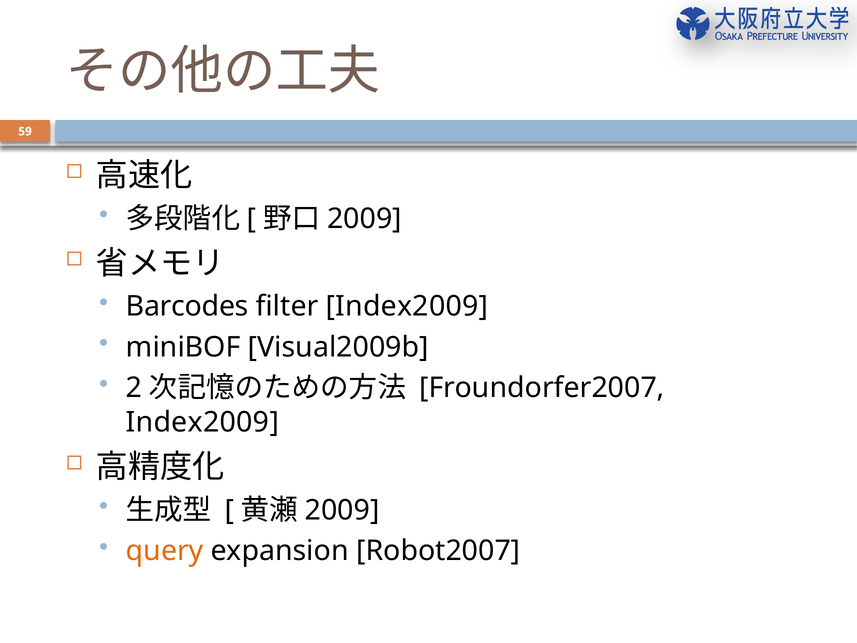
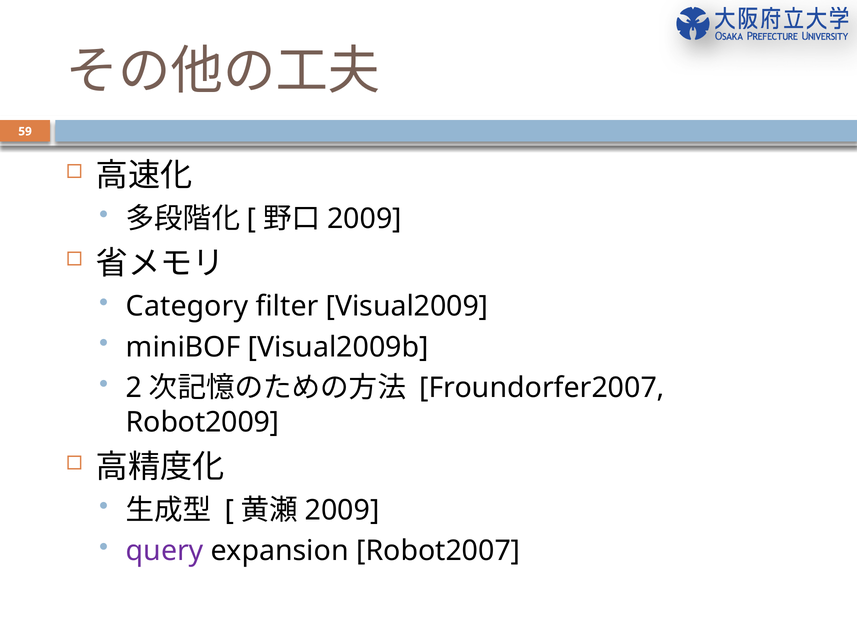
Barcodes: Barcodes -> Category
filter Index2009: Index2009 -> Visual2009
Index2009 at (202, 422): Index2009 -> Robot2009
query colour: orange -> purple
